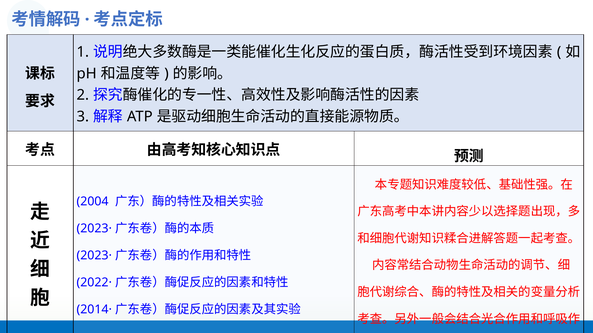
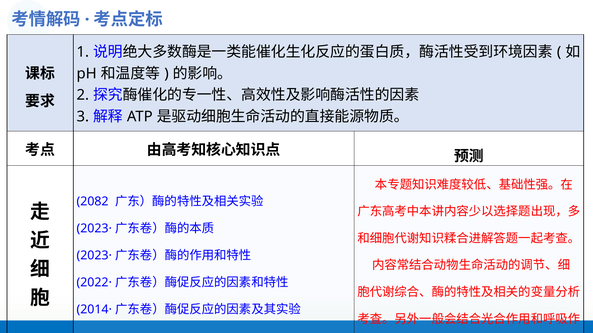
2004: 2004 -> 2082
